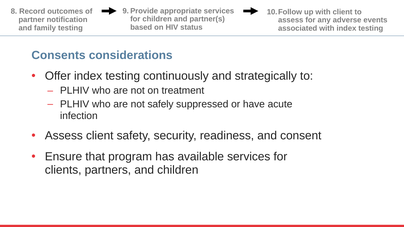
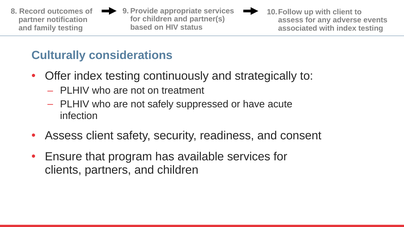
Consents: Consents -> Culturally
